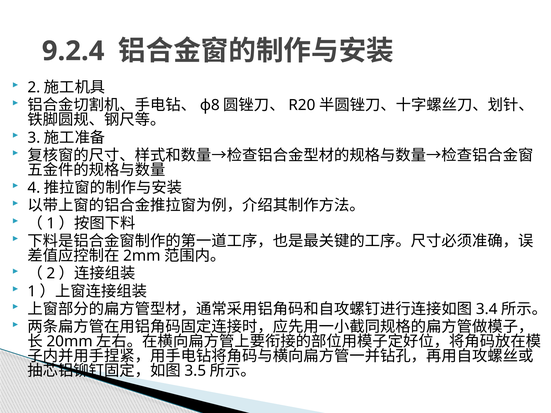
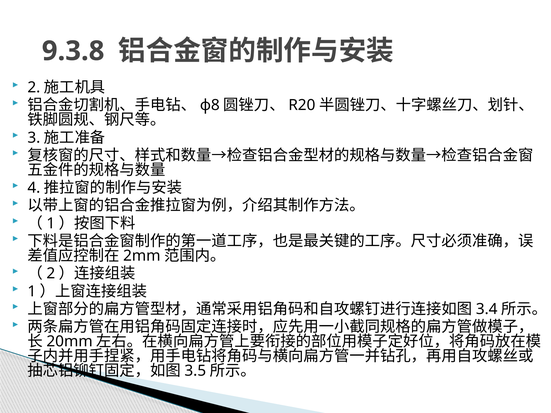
9.2.4: 9.2.4 -> 9.3.8
